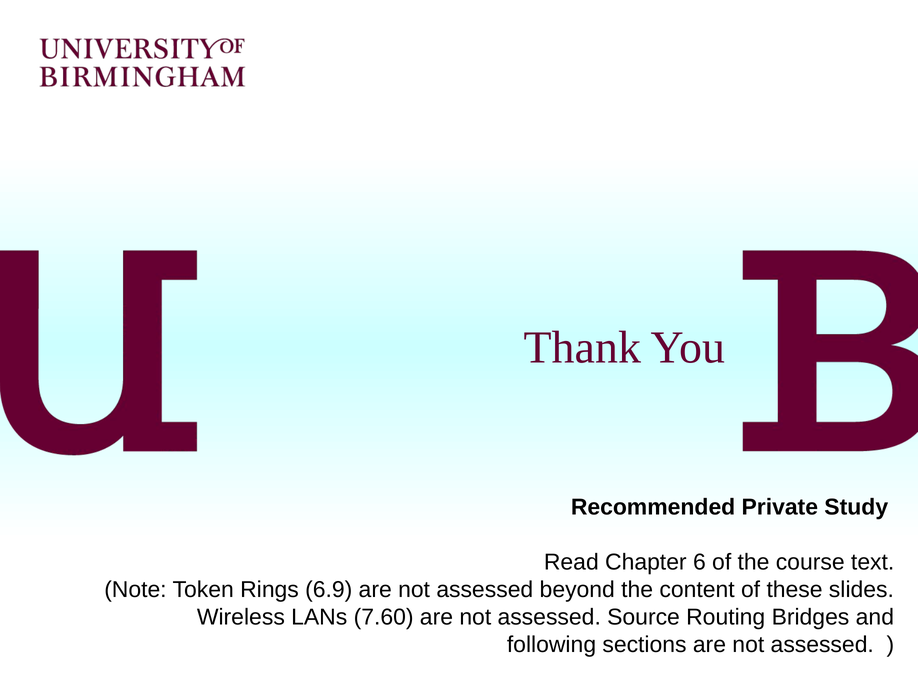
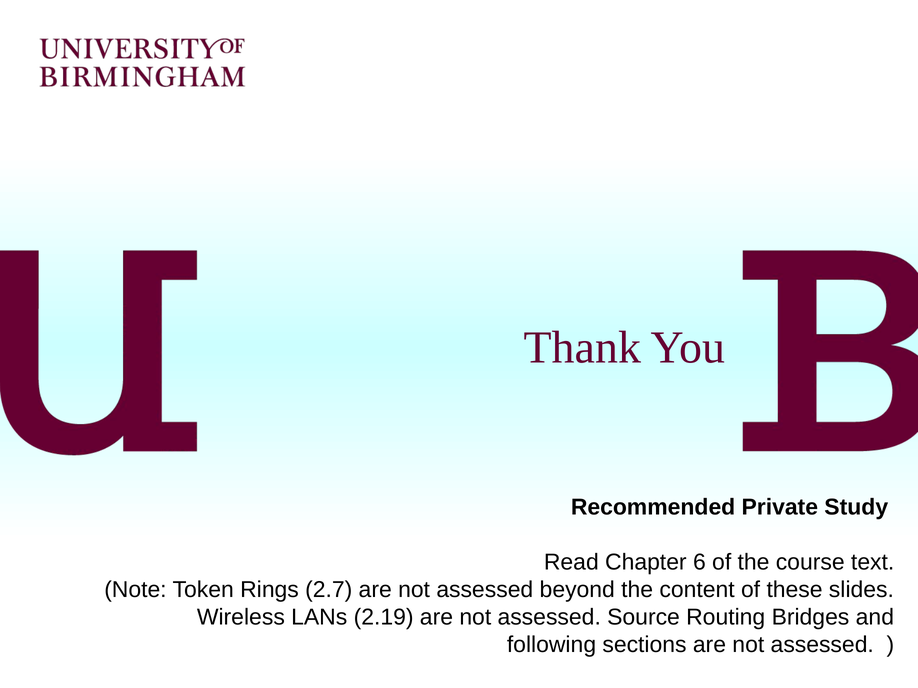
6.9: 6.9 -> 2.7
7.60: 7.60 -> 2.19
